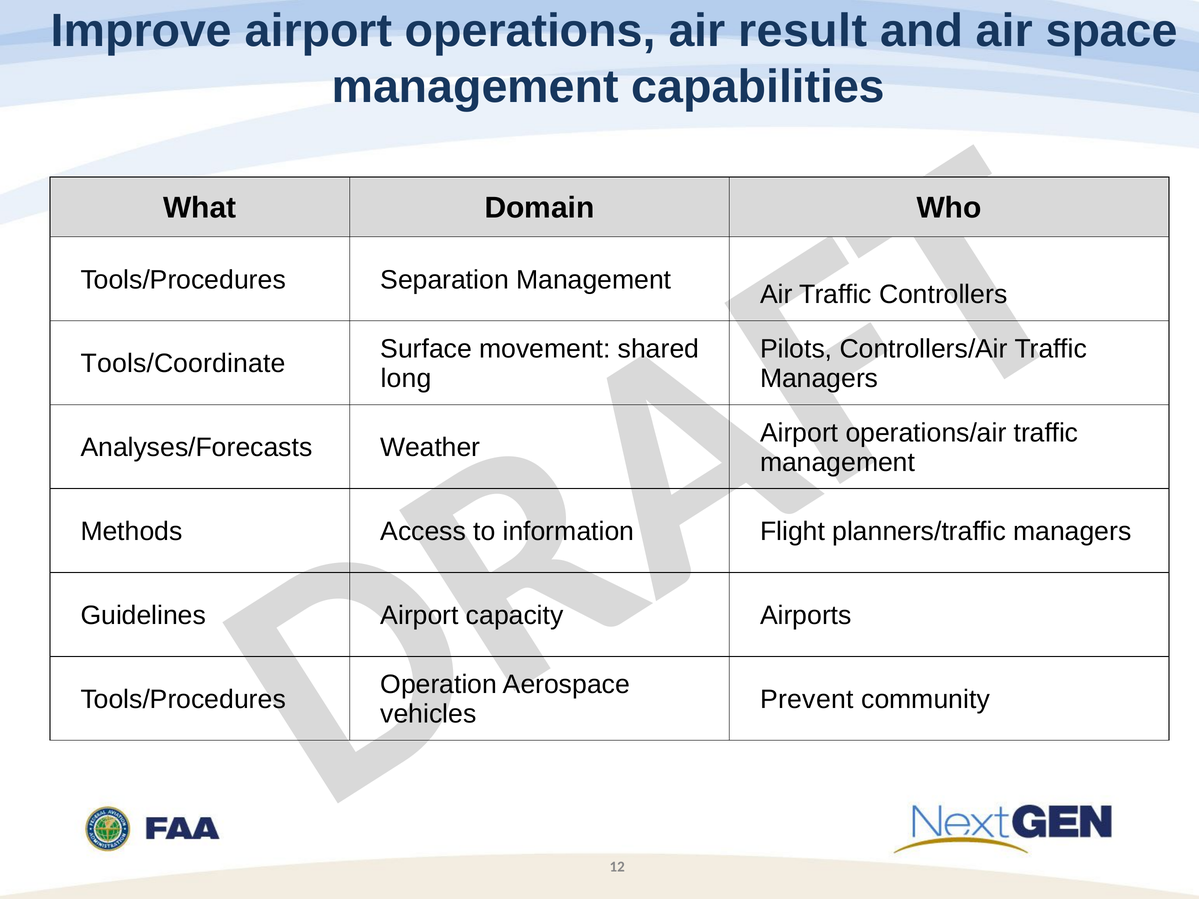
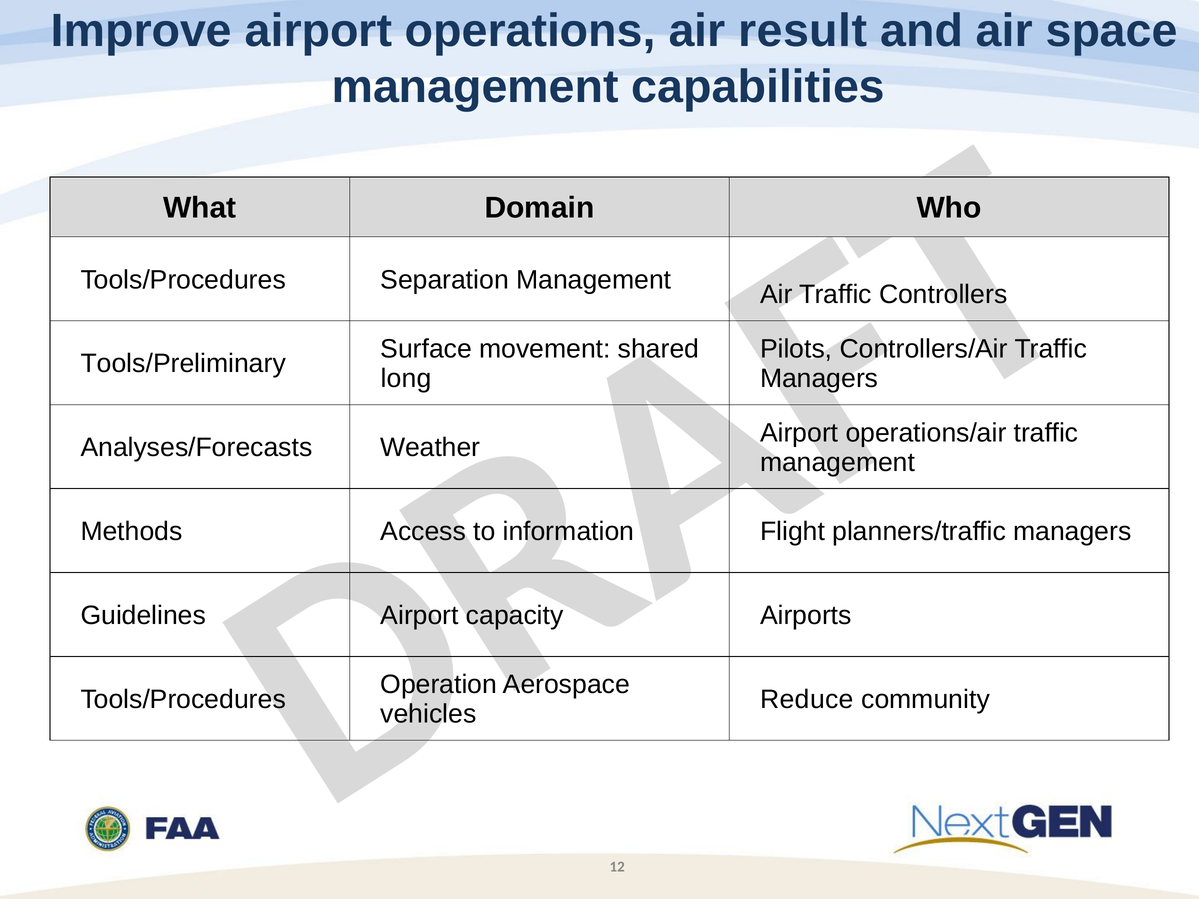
Tools/Coordinate: Tools/Coordinate -> Tools/Preliminary
Prevent: Prevent -> Reduce
